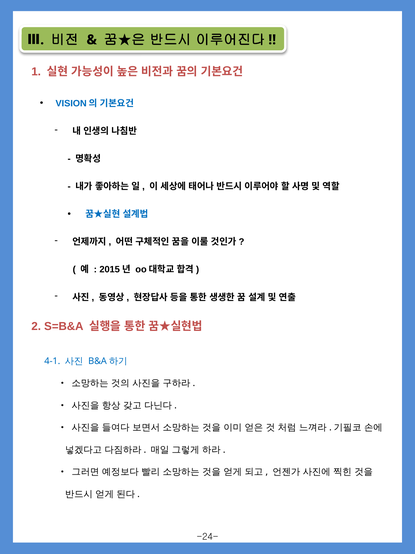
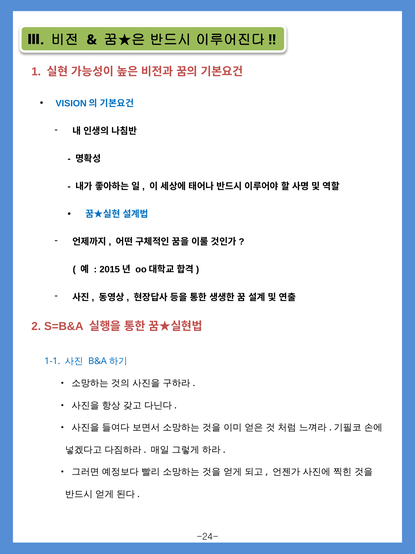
4-1: 4-1 -> 1-1
